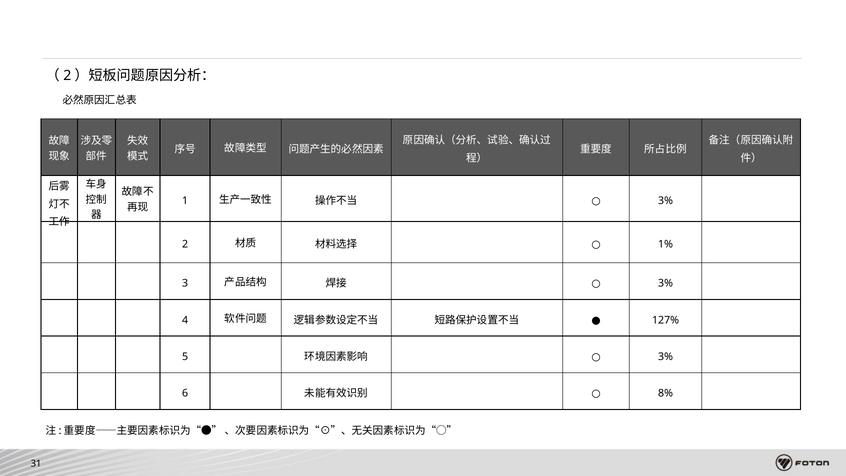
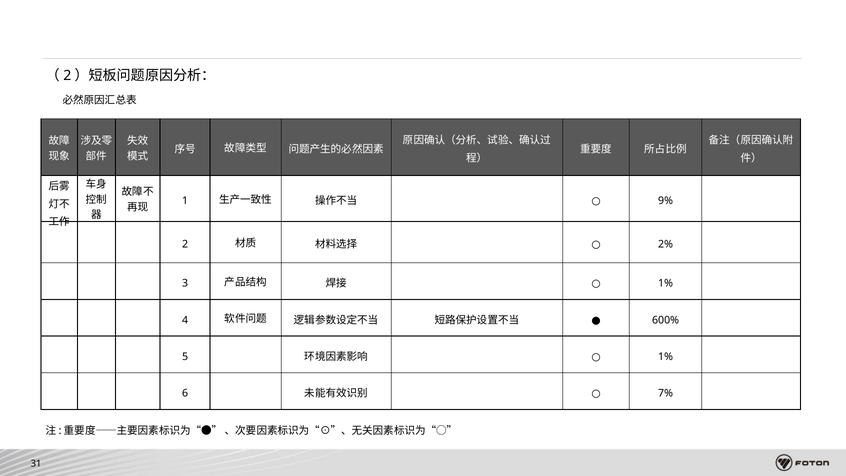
3% at (666, 201): 3% -> 9%
1%: 1% -> 2%
3% at (666, 283): 3% -> 1%
127%: 127% -> 600%
3% at (666, 357): 3% -> 1%
8%: 8% -> 7%
